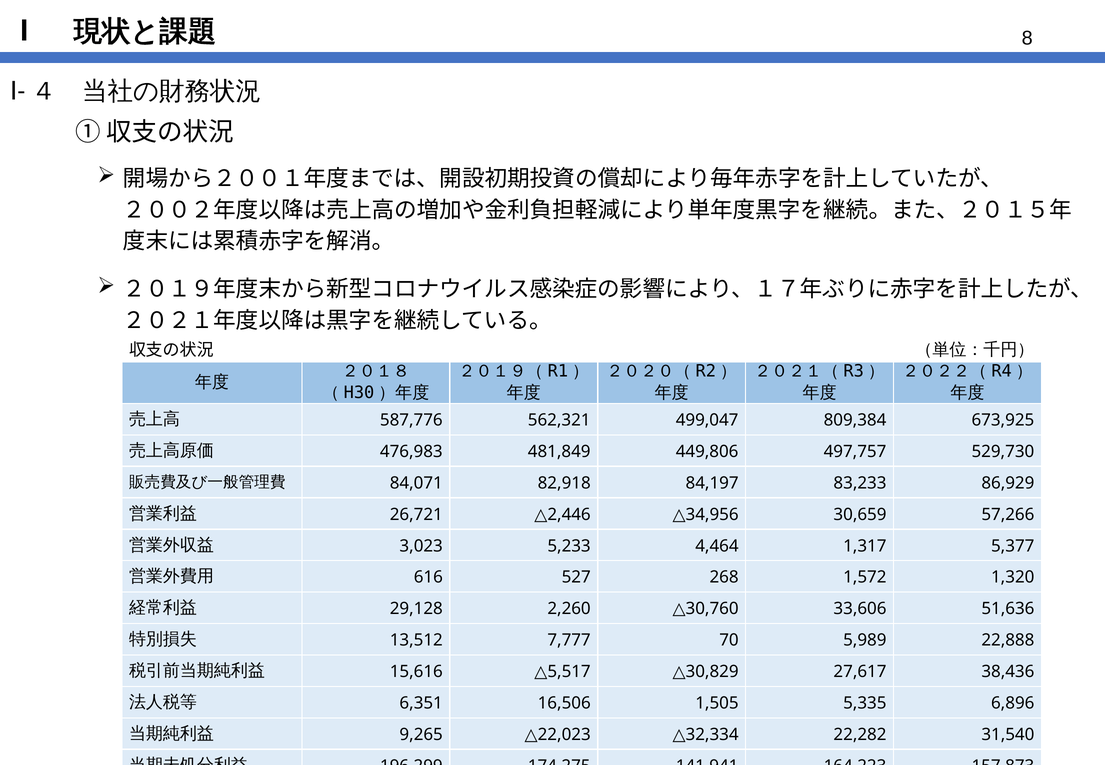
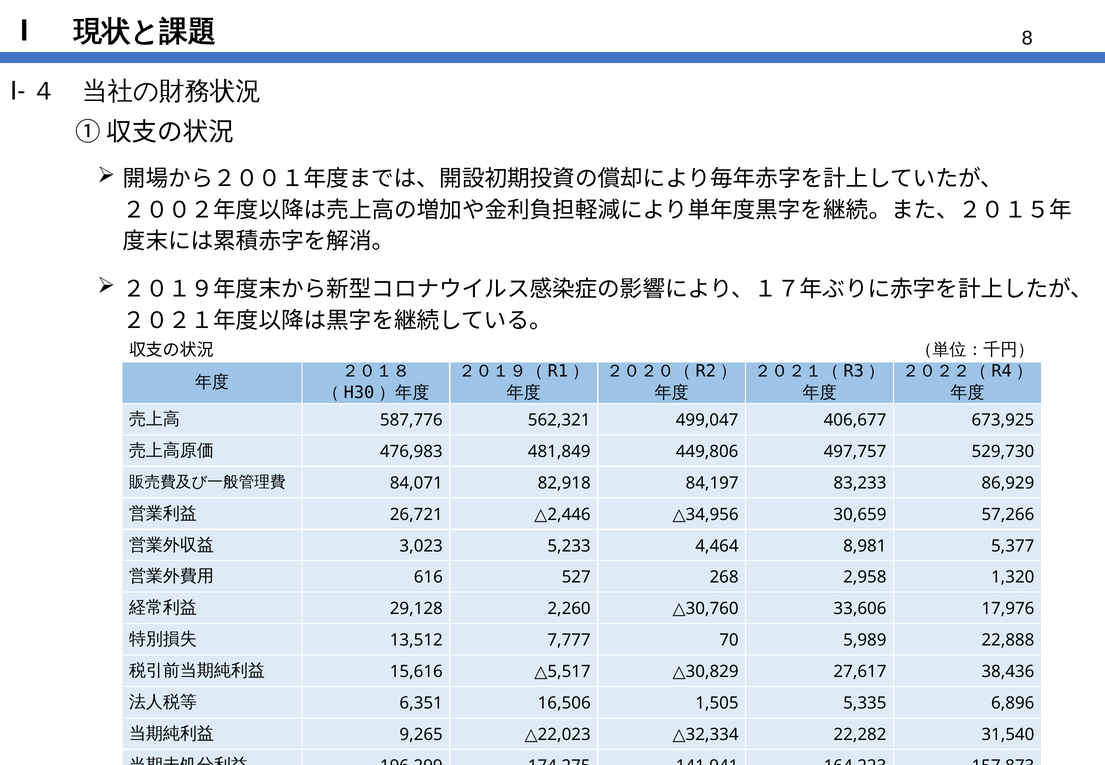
809,384: 809,384 -> 406,677
1,317: 1,317 -> 8,981
1,572: 1,572 -> 2,958
51,636: 51,636 -> 17,976
